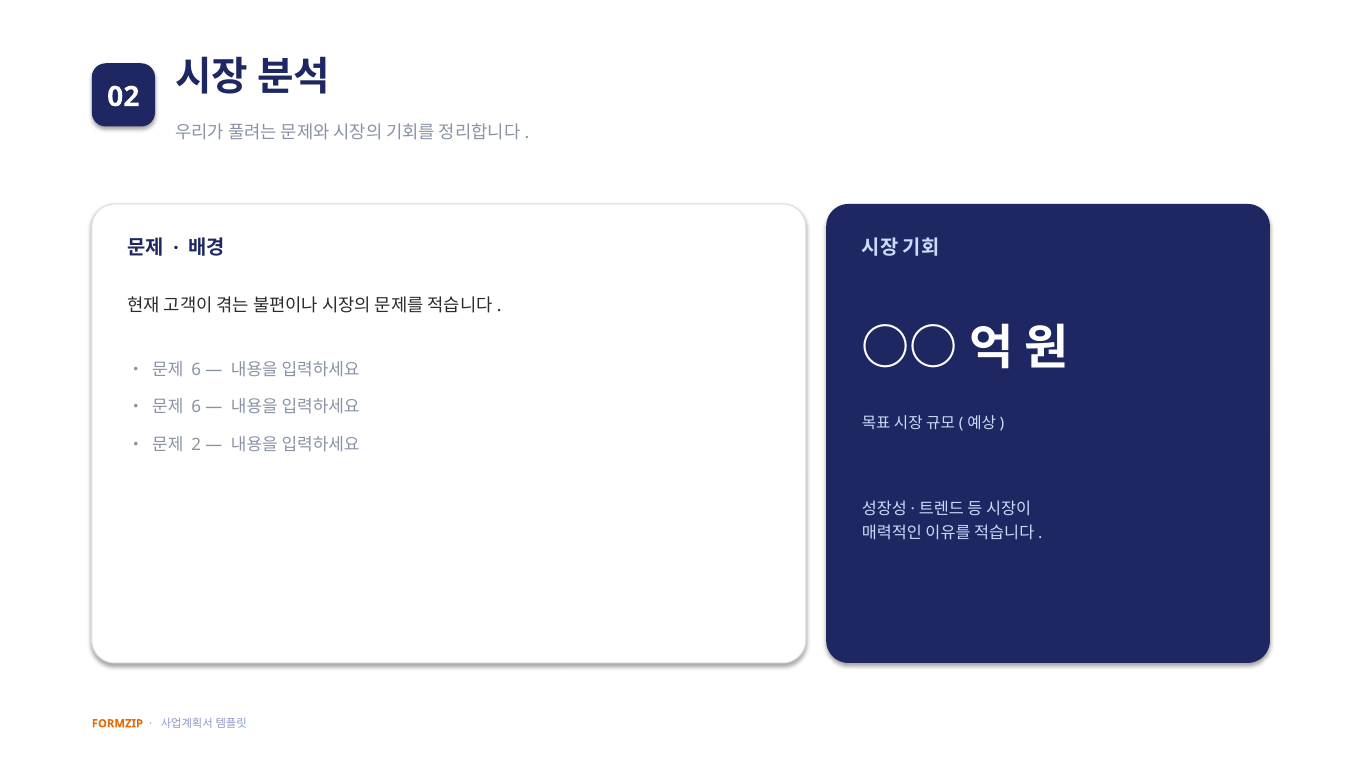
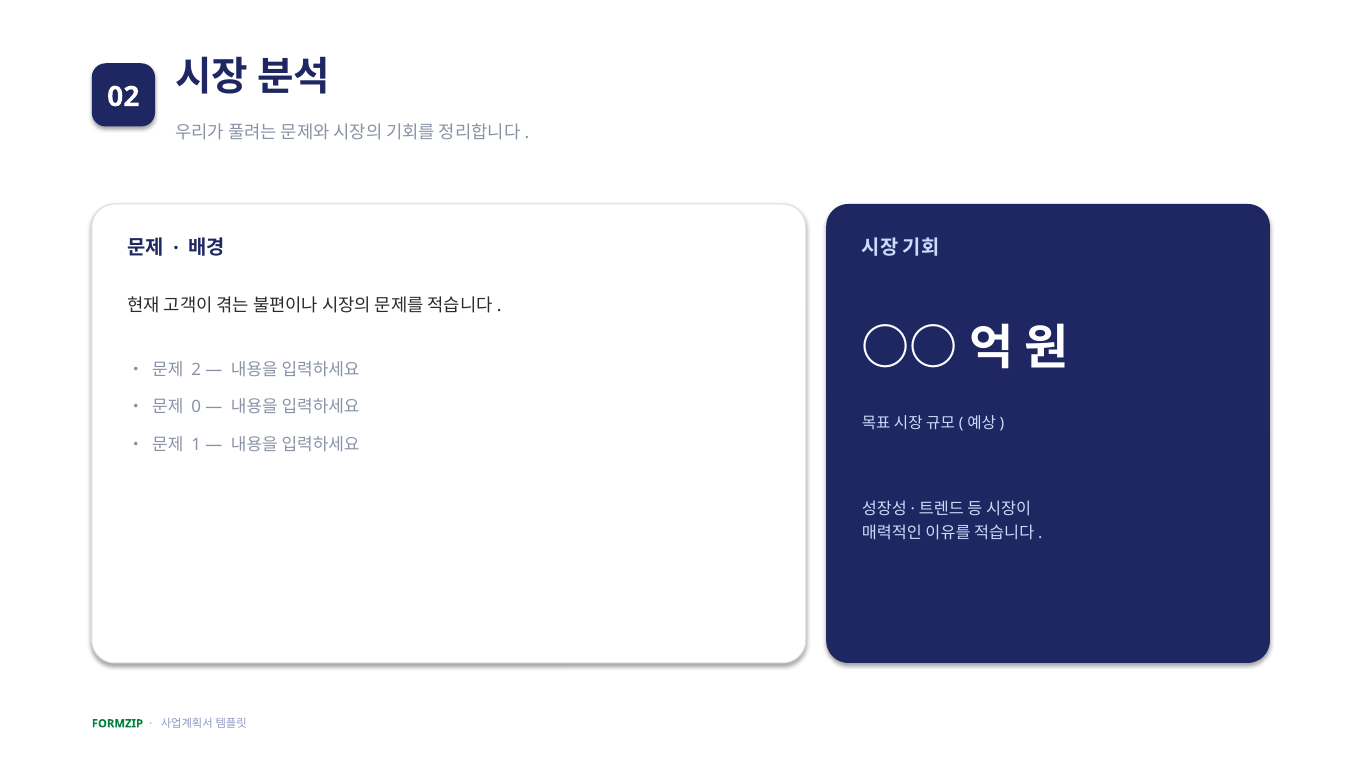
6 at (196, 370): 6 -> 2
6 at (196, 407): 6 -> 0
2: 2 -> 1
FORMZIP colour: orange -> green
